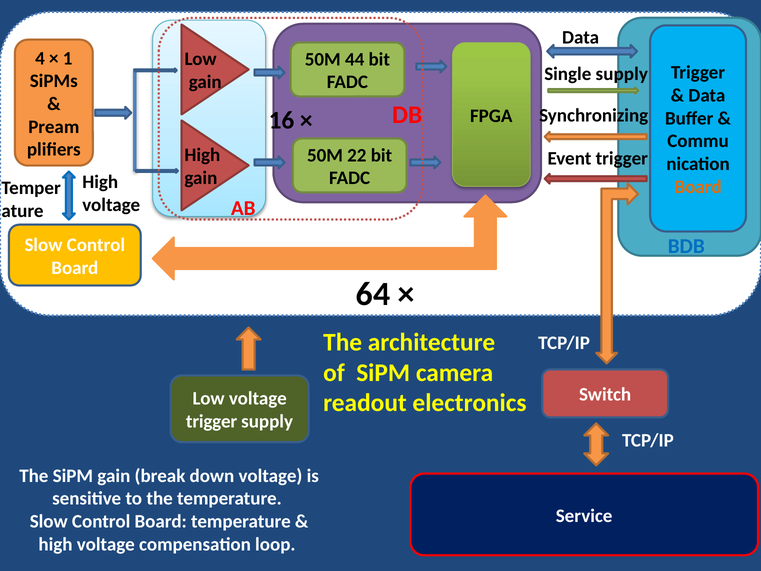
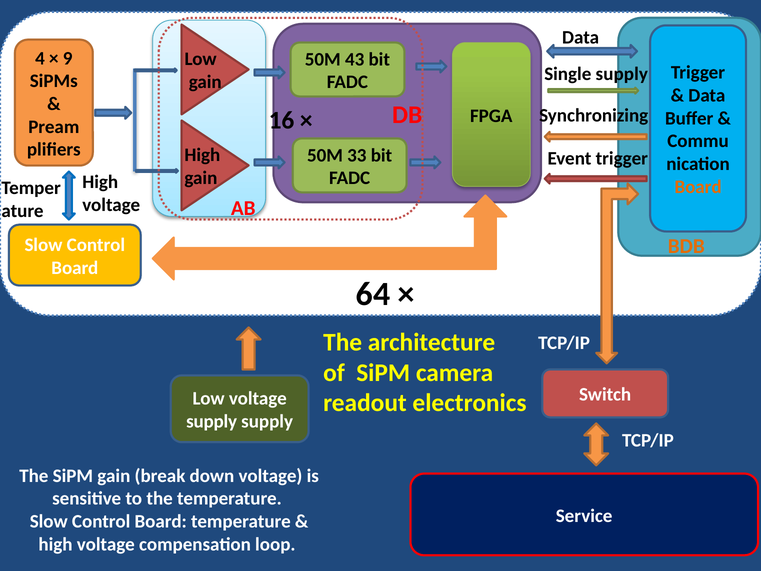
1: 1 -> 9
44: 44 -> 43
22: 22 -> 33
BDB colour: blue -> orange
trigger at (212, 421): trigger -> supply
